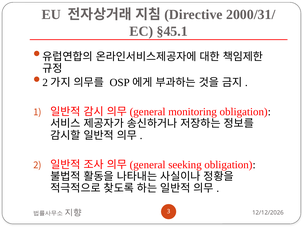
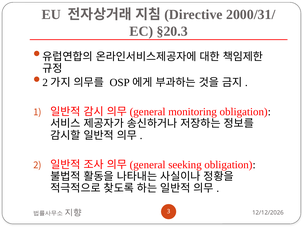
§45.1: §45.1 -> §20.3
